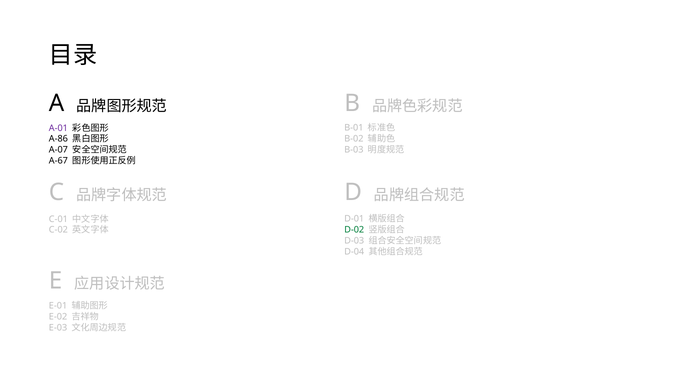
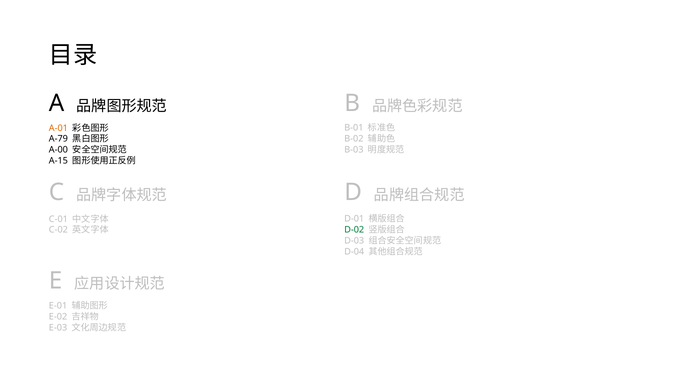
A-01 colour: purple -> orange
A-86: A-86 -> A-79
A-07: A-07 -> A-00
A-67: A-67 -> A-15
